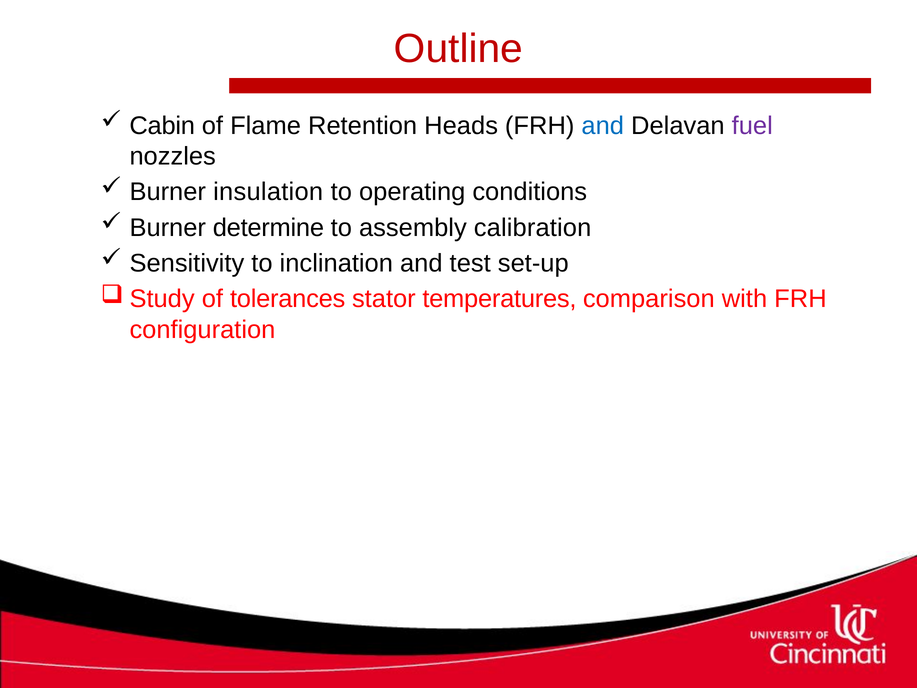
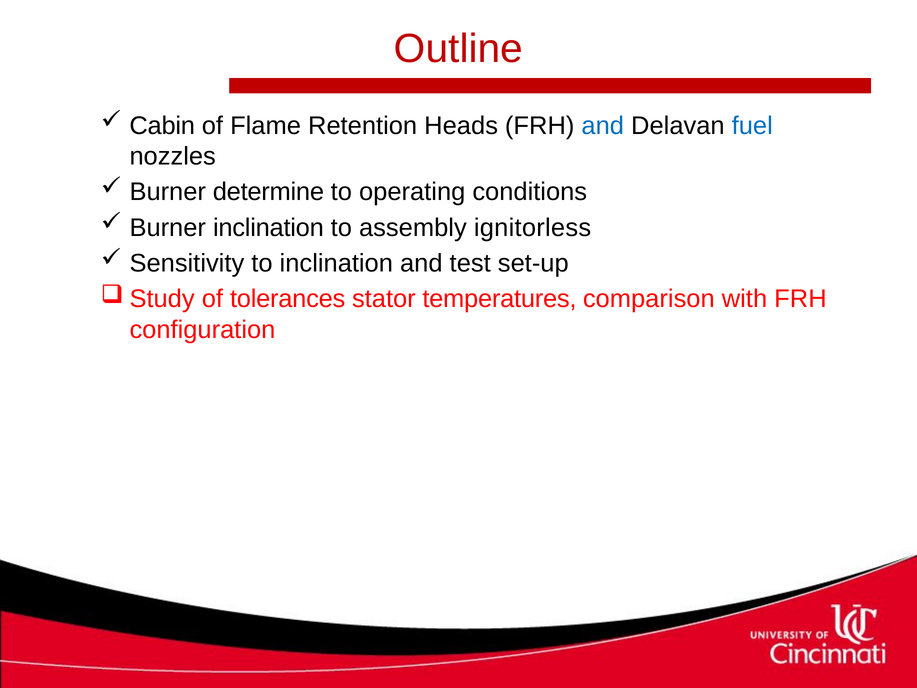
fuel colour: purple -> blue
insulation: insulation -> determine
Burner determine: determine -> inclination
calibration: calibration -> ignitorless
